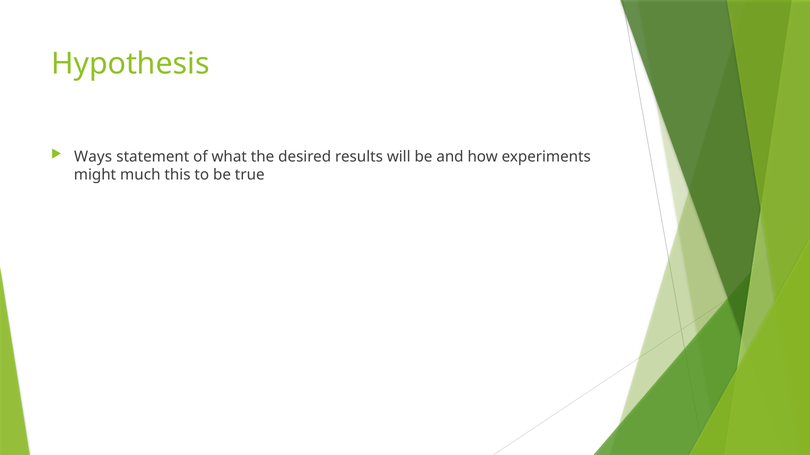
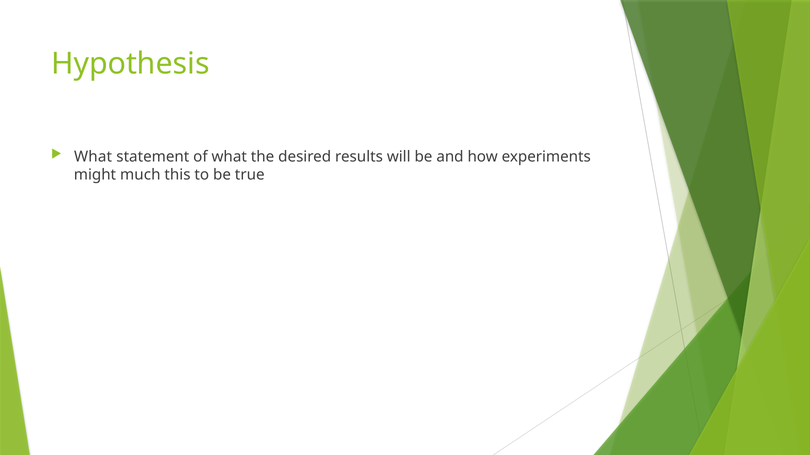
Ways at (93, 157): Ways -> What
